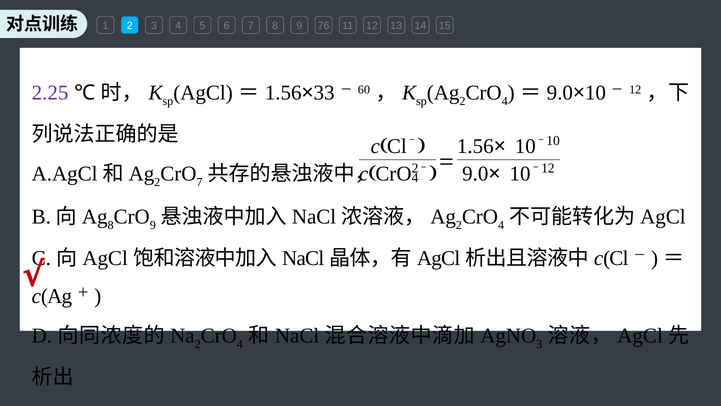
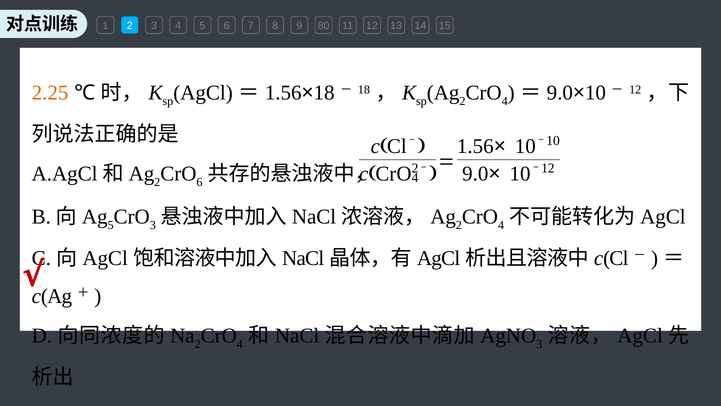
76: 76 -> 80
2.25 colour: purple -> orange
33 at (324, 93): 33 -> 18
60 at (364, 89): 60 -> 18
7 at (199, 182): 7 -> 6
8 at (111, 225): 8 -> 5
9 at (153, 225): 9 -> 3
